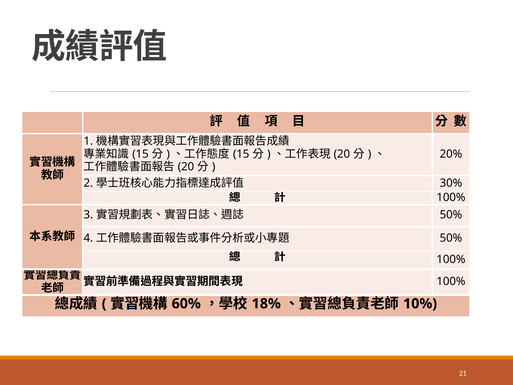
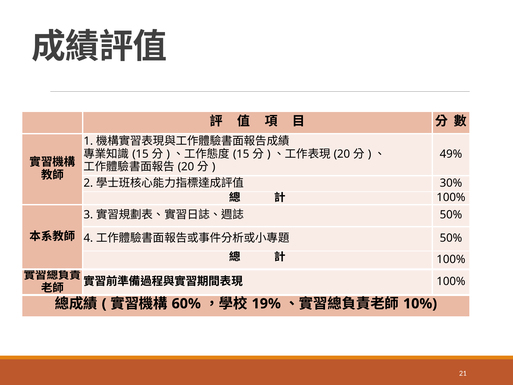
20%: 20% -> 49%
18%: 18% -> 19%
